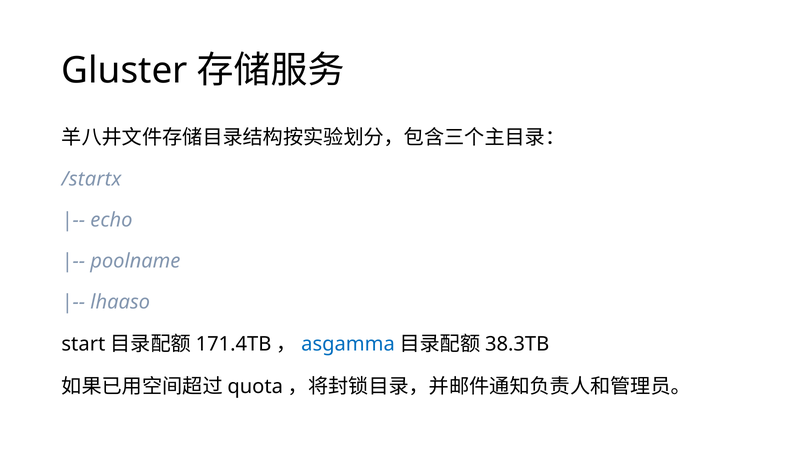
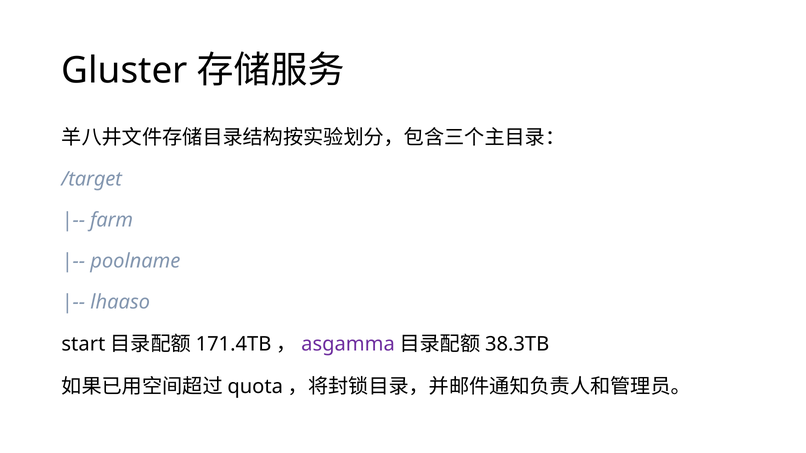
/startx: /startx -> /target
echo: echo -> farm
asgamma colour: blue -> purple
